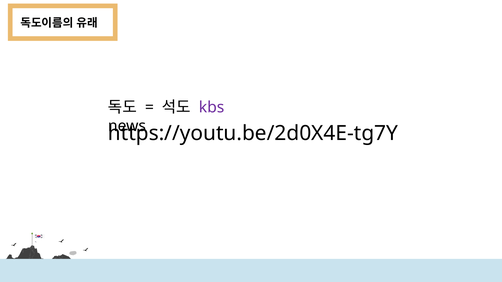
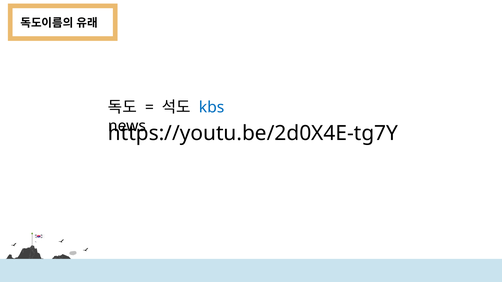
kbs colour: purple -> blue
